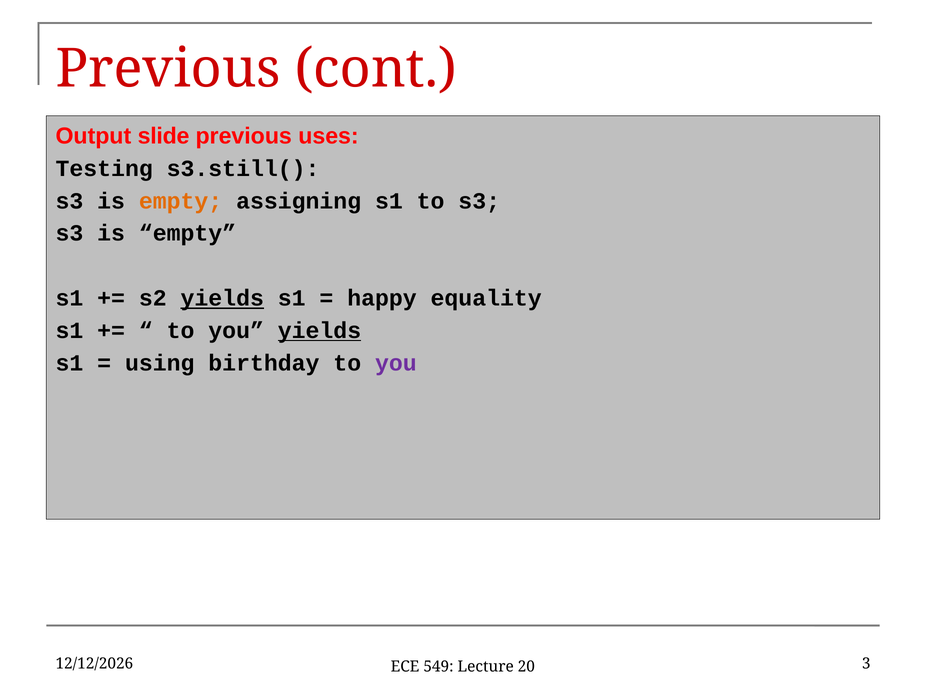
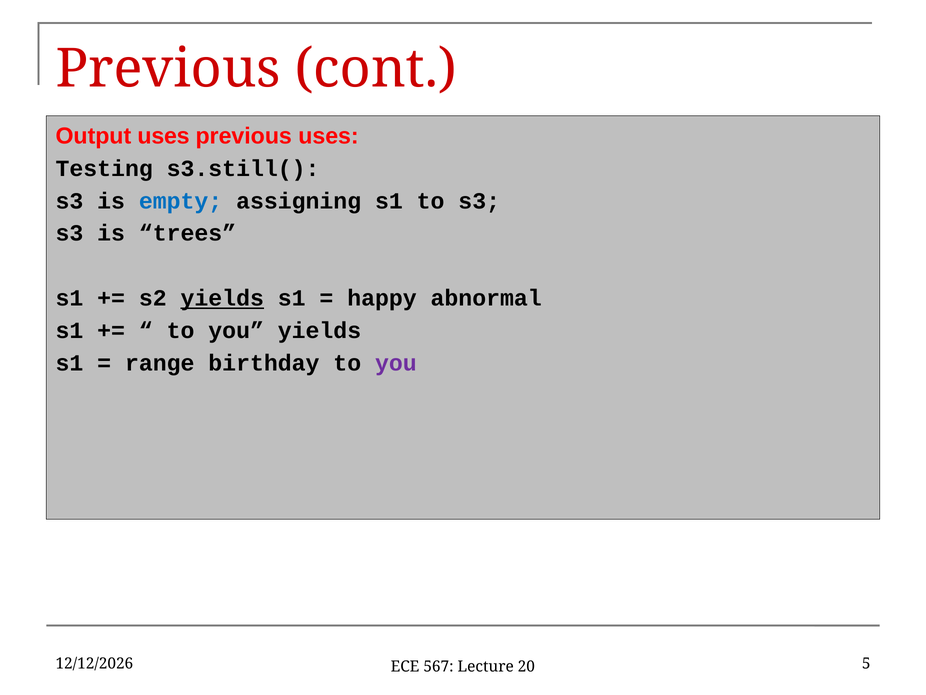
Output slide: slide -> uses
empty at (181, 201) colour: orange -> blue
empty at (188, 233): empty -> trees
equality: equality -> abnormal
yields at (319, 330) underline: present -> none
using: using -> range
549: 549 -> 567
3: 3 -> 5
